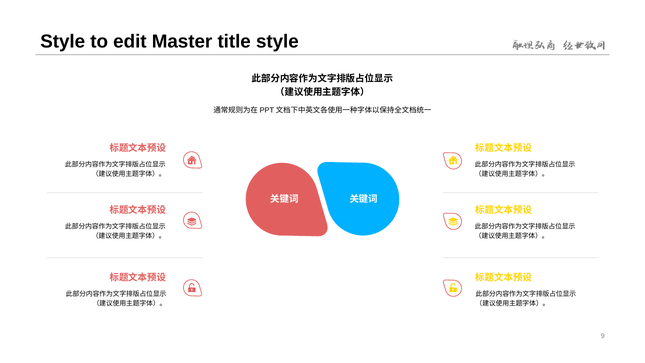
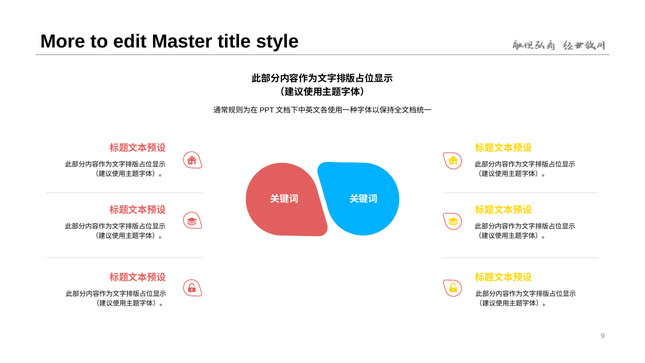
Style at (63, 42): Style -> More
